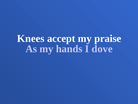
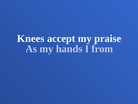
dove: dove -> from
